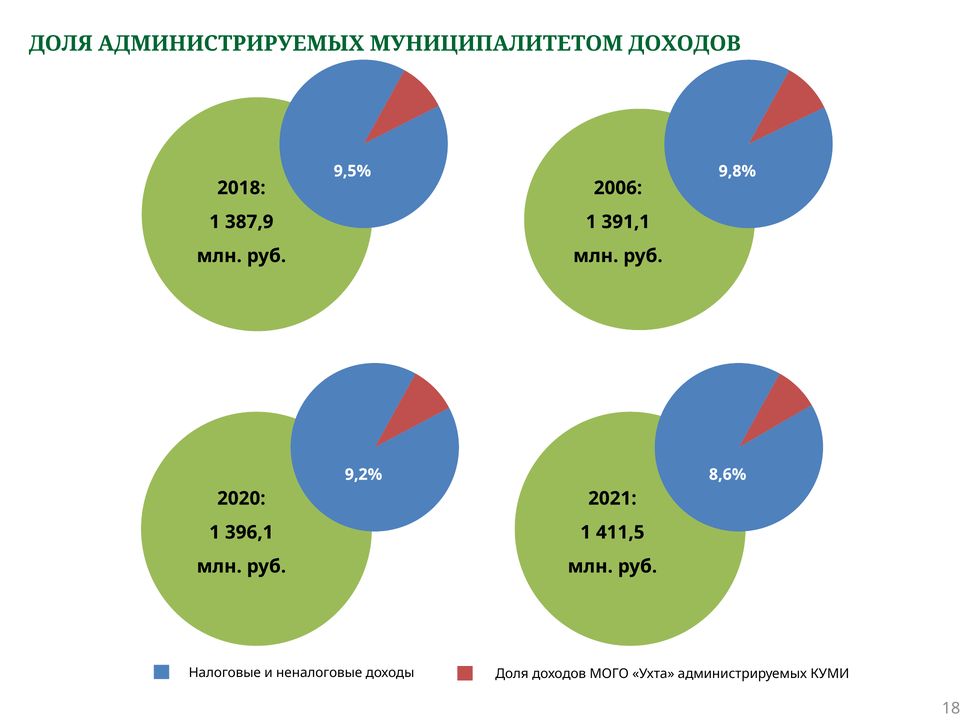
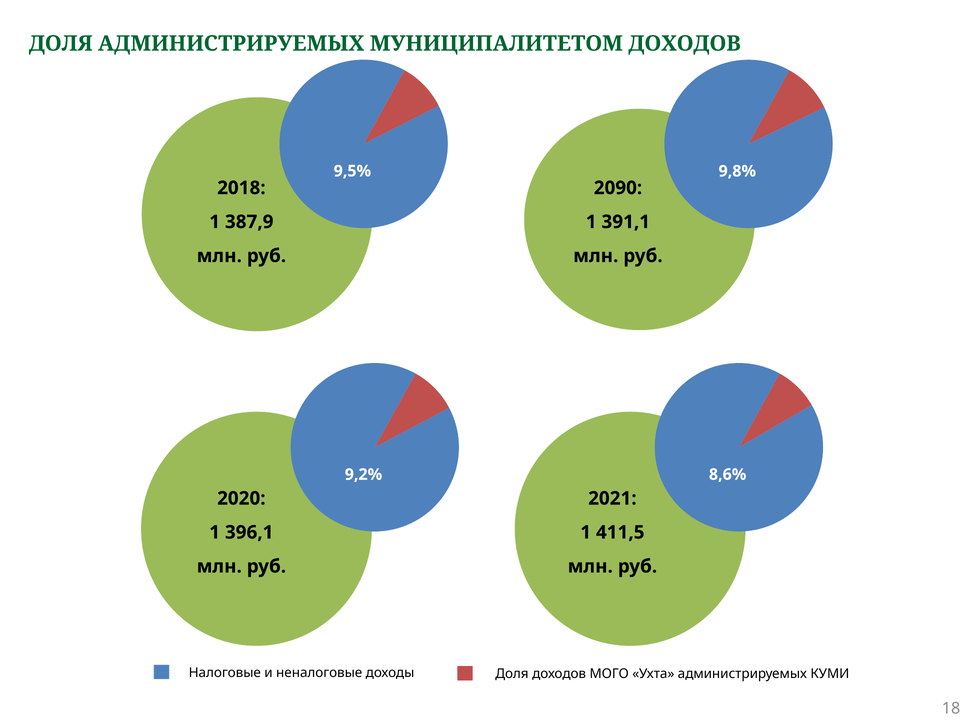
2006: 2006 -> 2090
